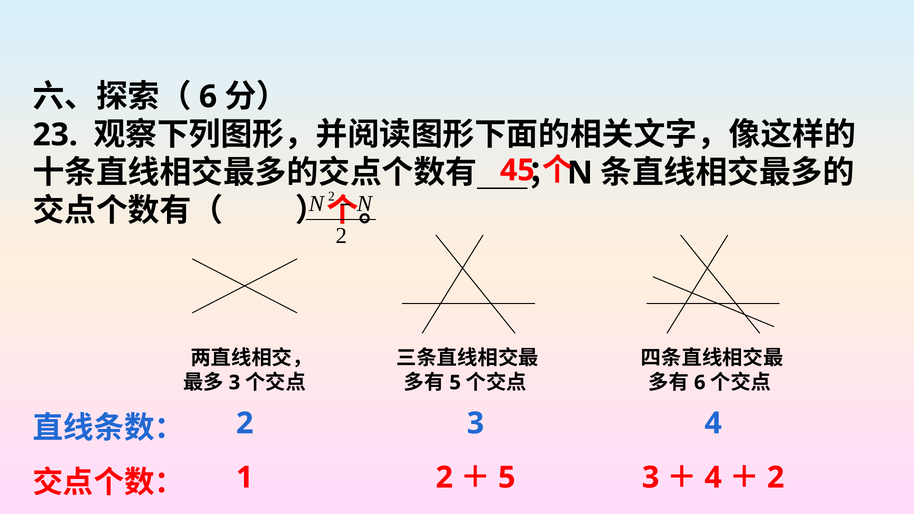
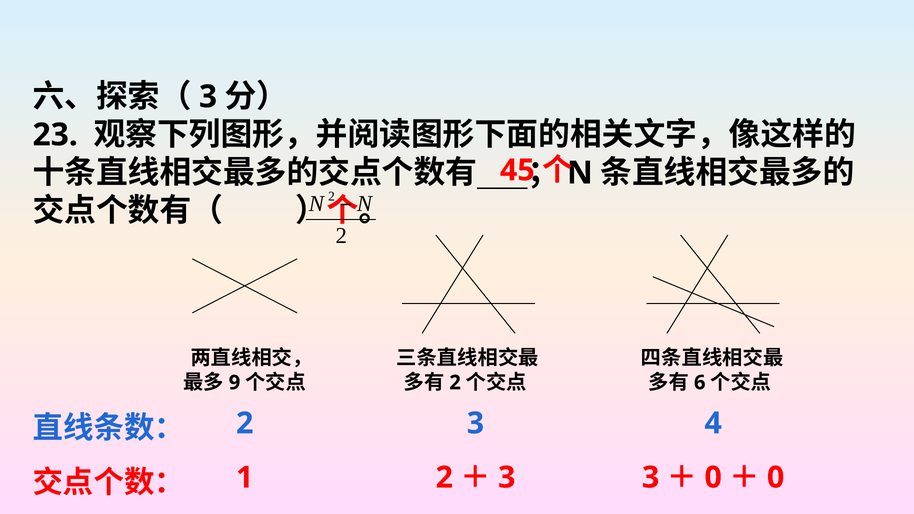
6 at (208, 97): 6 -> 3
3 at (234, 383): 3 -> 9
5 at (455, 383): 5 -> 2
5 at (507, 478): 5 -> 3
4 at (713, 478): 4 -> 0
2 at (776, 478): 2 -> 0
